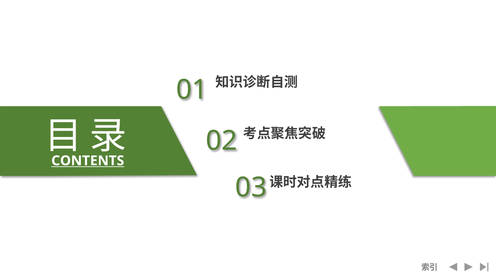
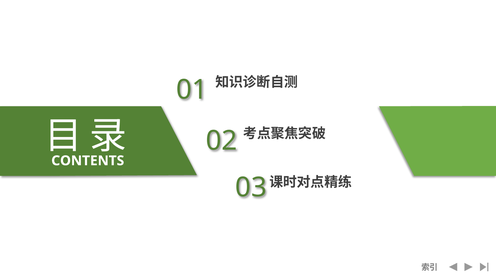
CONTENTS underline: present -> none
